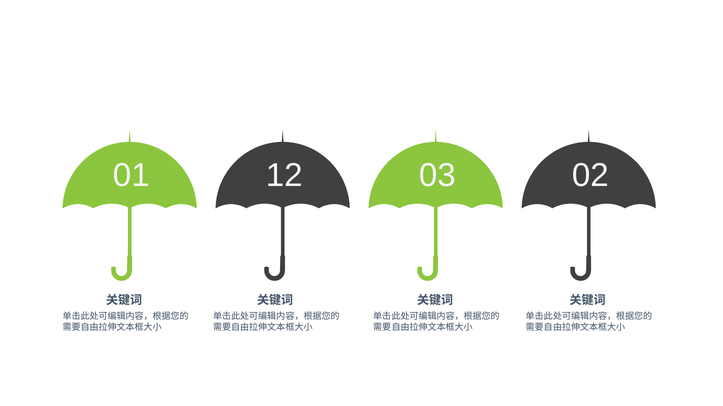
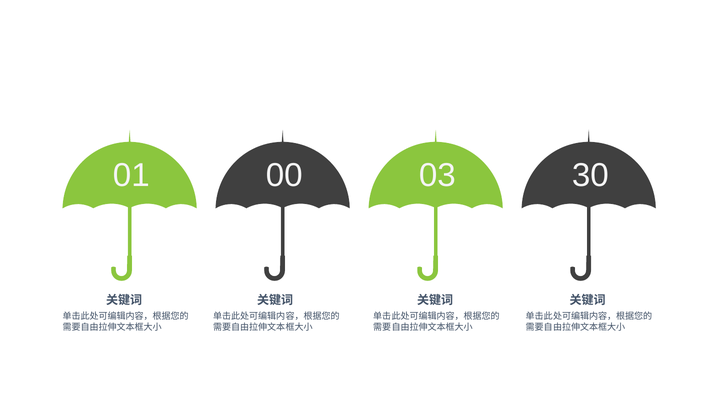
12: 12 -> 00
02: 02 -> 30
